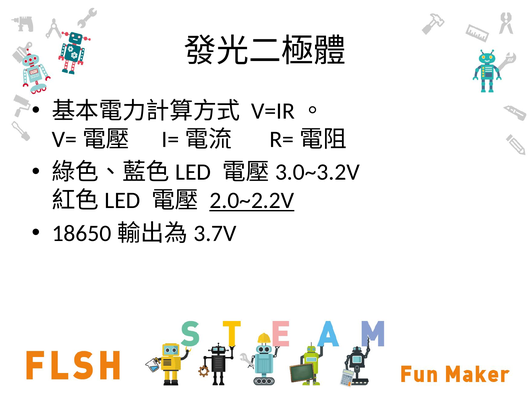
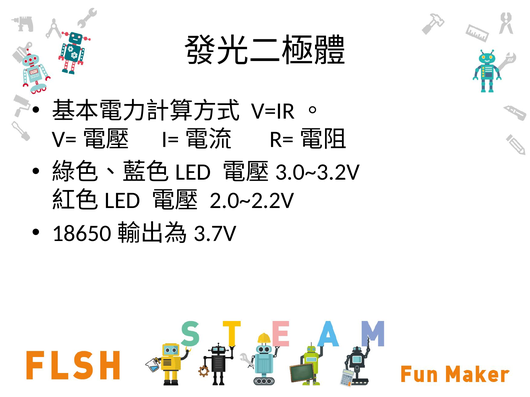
2.0~2.2V underline: present -> none
